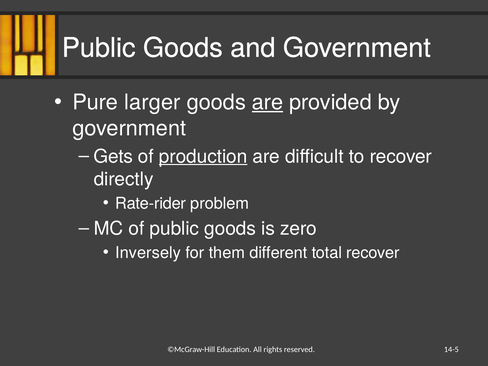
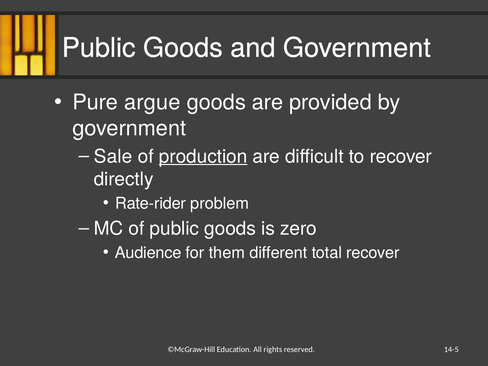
larger: larger -> argue
are at (268, 102) underline: present -> none
Gets: Gets -> Sale
Inversely: Inversely -> Audience
